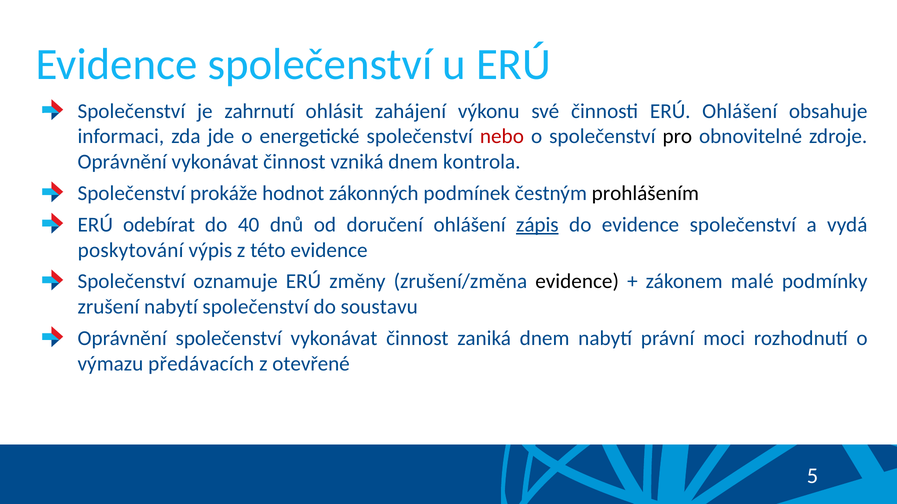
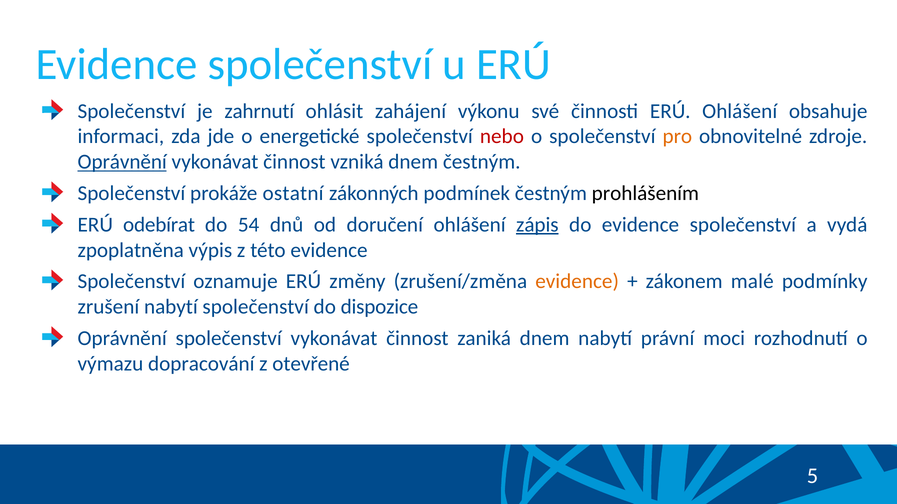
pro colour: black -> orange
Oprávnění at (122, 162) underline: none -> present
dnem kontrola: kontrola -> čestným
hodnot: hodnot -> ostatní
40: 40 -> 54
poskytování: poskytování -> zpoplatněna
evidence at (577, 282) colour: black -> orange
soustavu: soustavu -> dispozice
předávacích: předávacích -> dopracování
